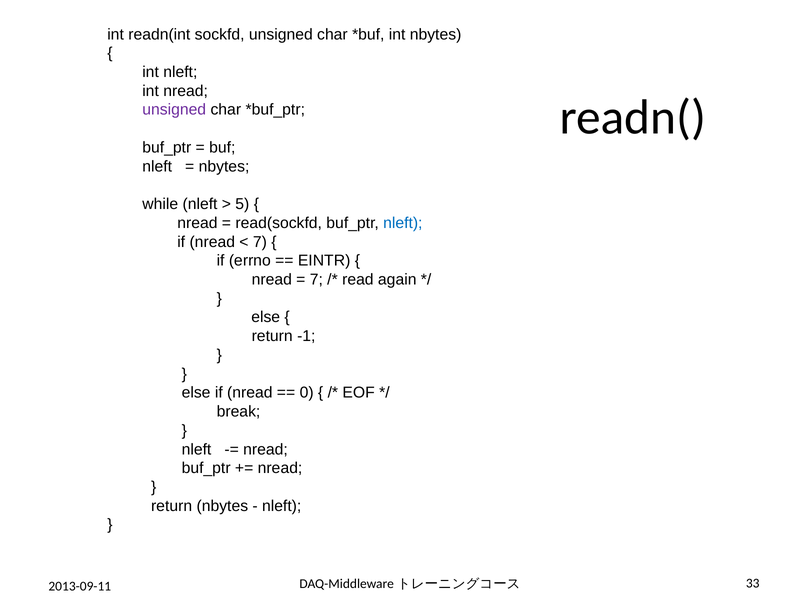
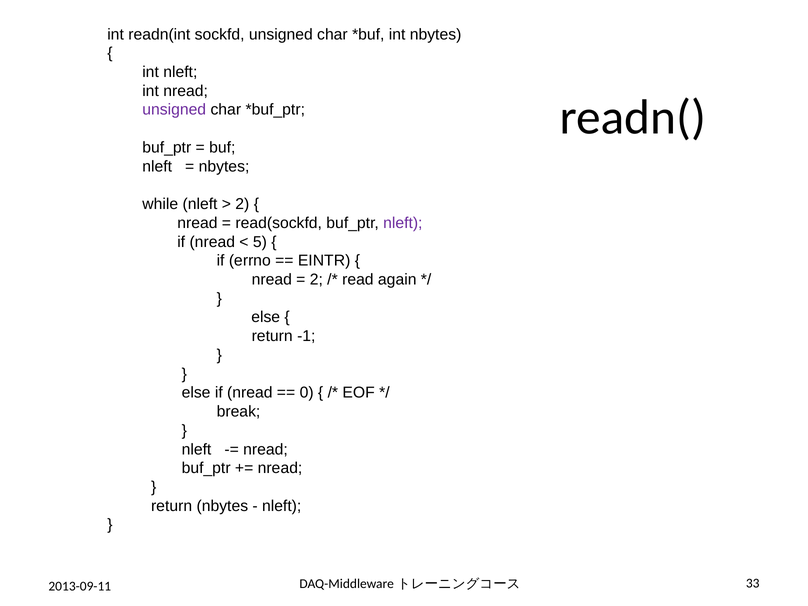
5 at (242, 204): 5 -> 2
nleft at (403, 223) colour: blue -> purple
7 at (260, 242): 7 -> 5
7 at (316, 280): 7 -> 2
